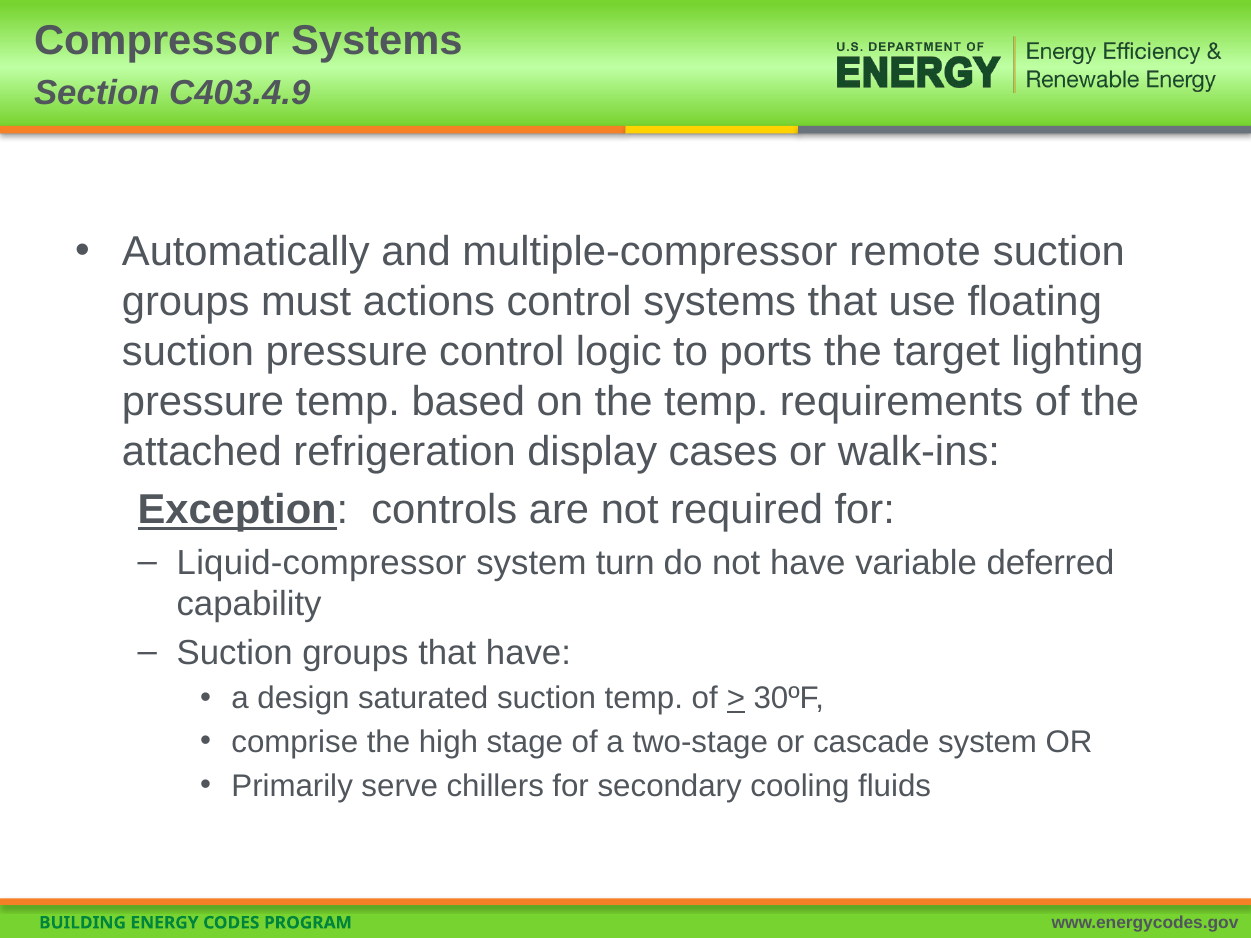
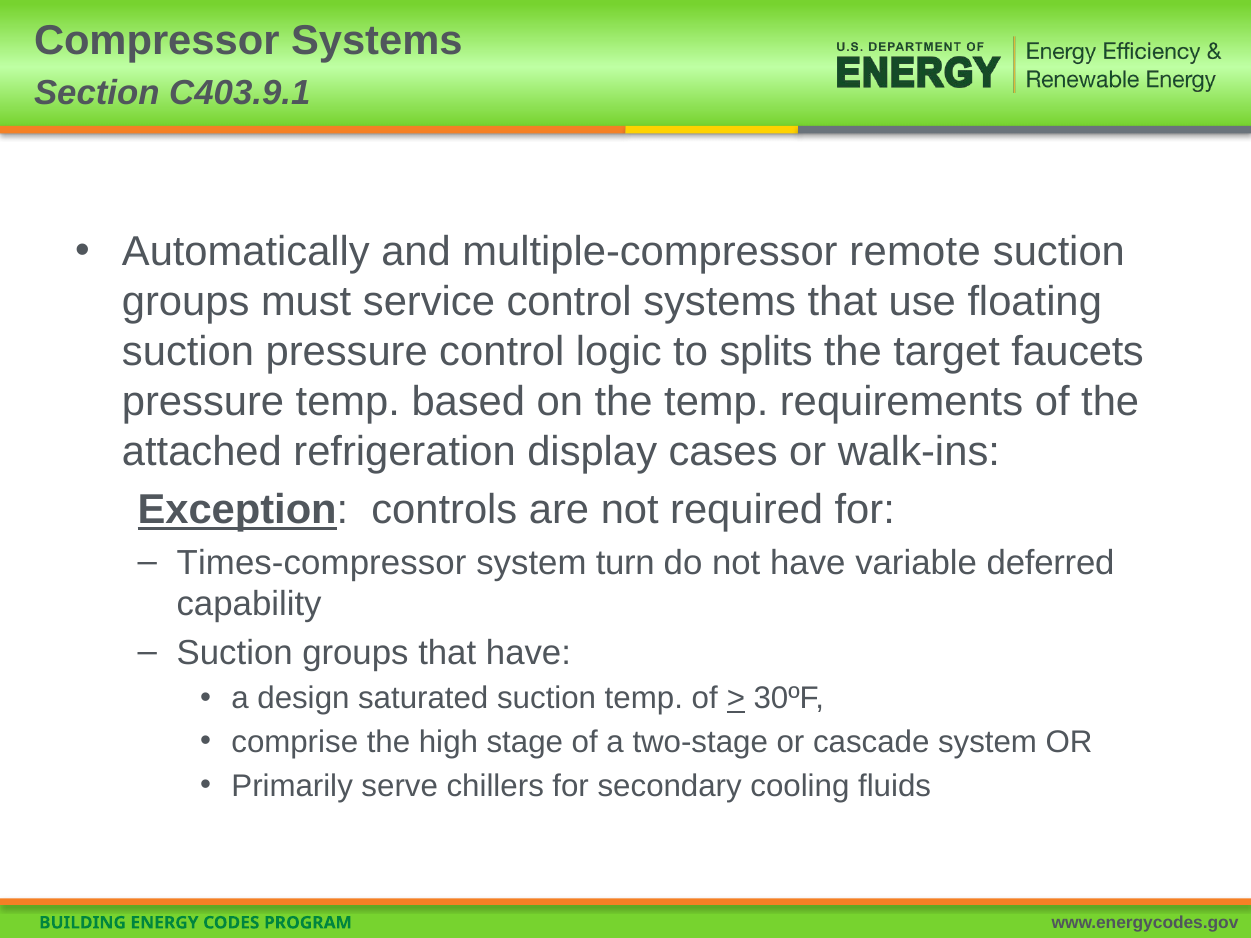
C403.4.9: C403.4.9 -> C403.9.1
actions: actions -> service
ports: ports -> splits
lighting: lighting -> faucets
Liquid-compressor: Liquid-compressor -> Times-compressor
